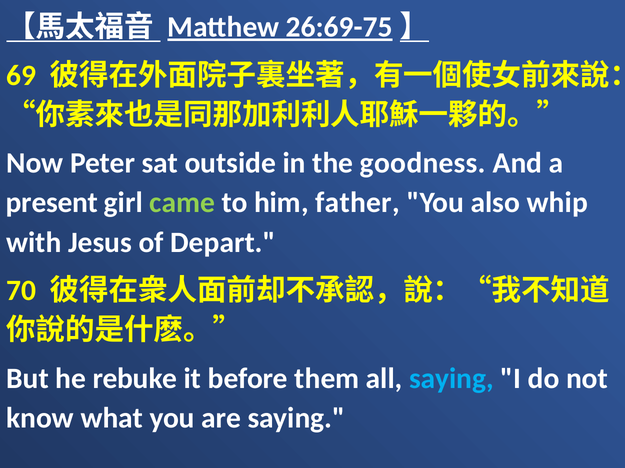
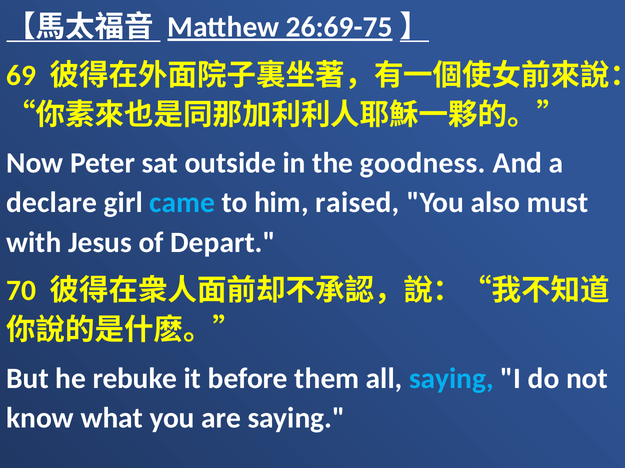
present: present -> declare
came colour: light green -> light blue
father: father -> raised
whip: whip -> must
